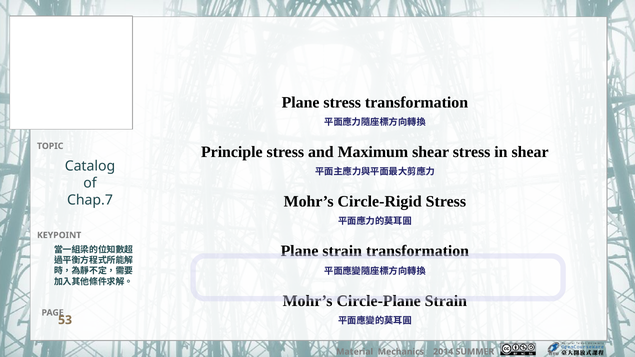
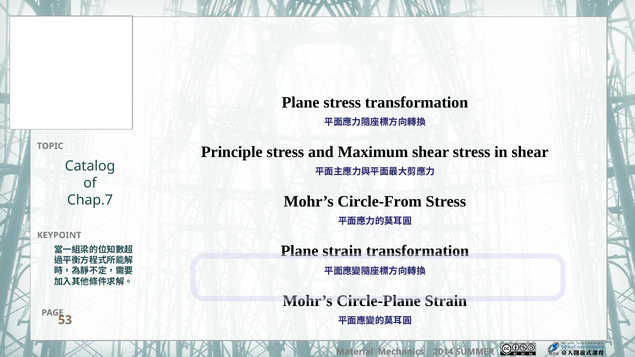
Circle-Rigid: Circle-Rigid -> Circle-From
